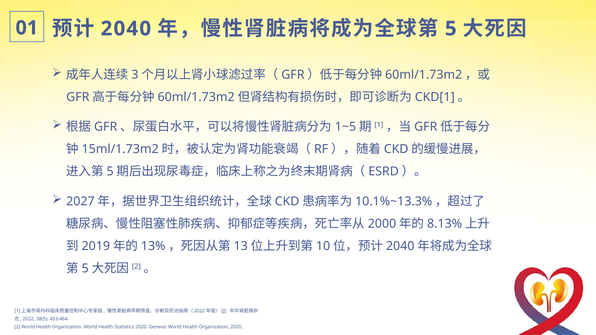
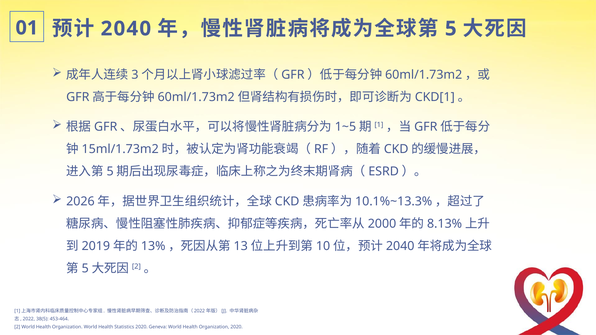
2027: 2027 -> 2026
